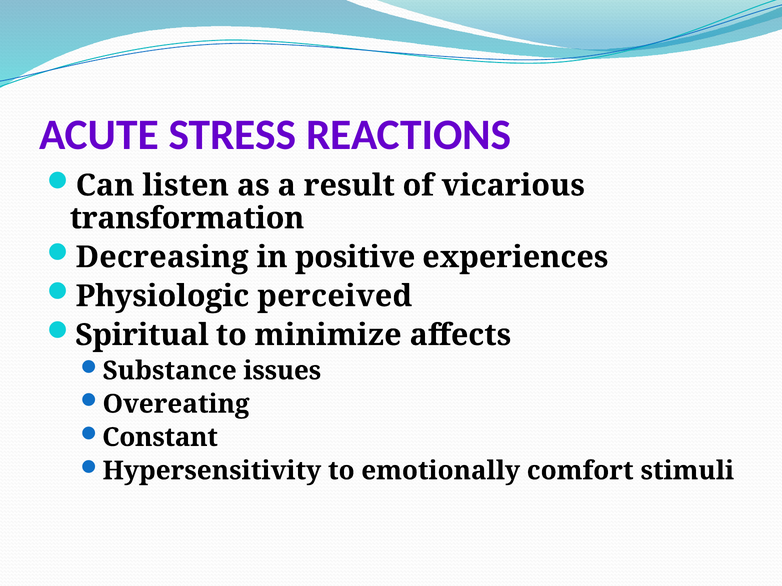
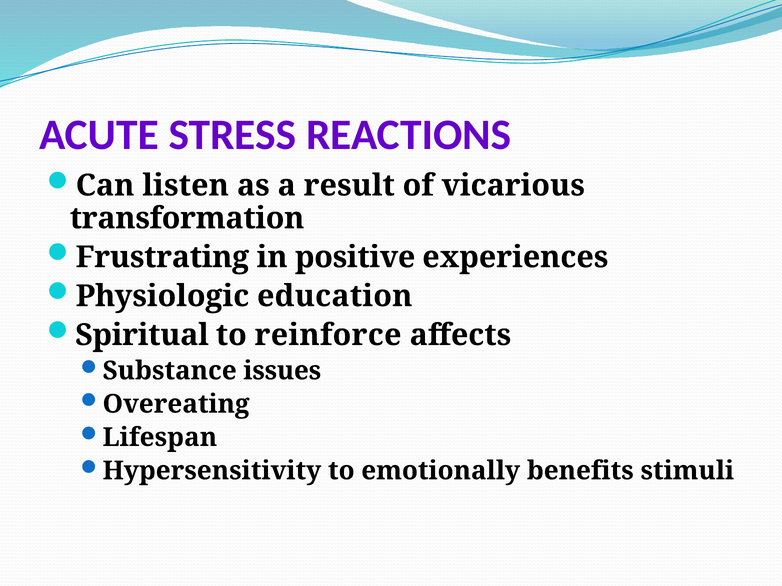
Decreasing: Decreasing -> Frustrating
perceived: perceived -> education
minimize: minimize -> reinforce
Constant: Constant -> Lifespan
comfort: comfort -> benefits
